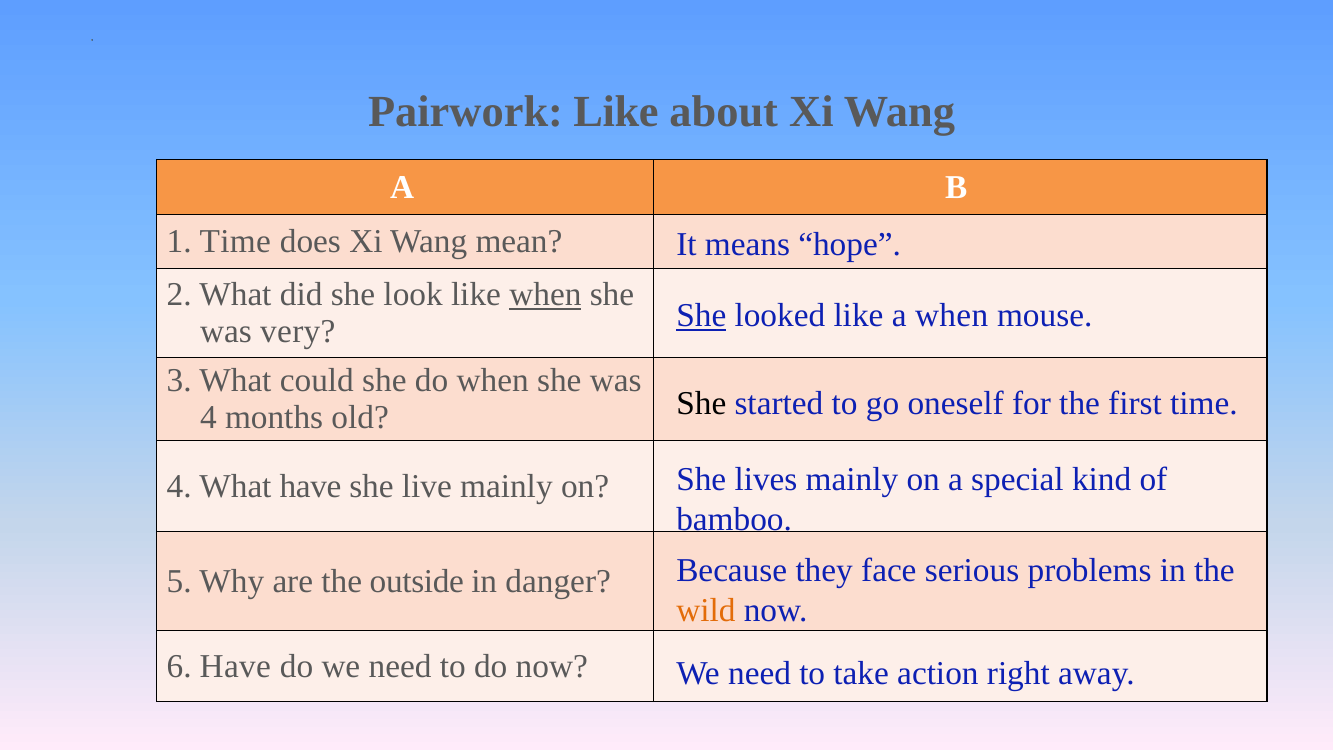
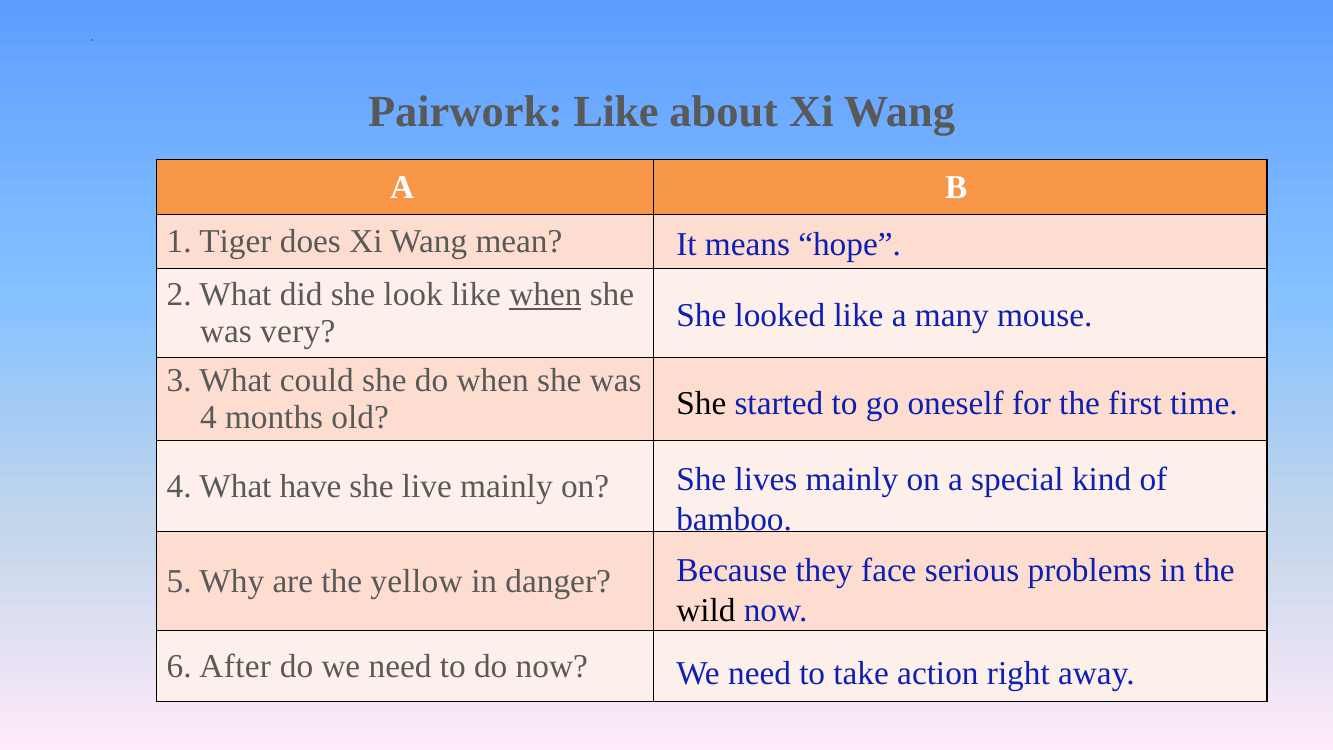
1 Time: Time -> Tiger
She at (701, 316) underline: present -> none
a when: when -> many
outside: outside -> yellow
wild colour: orange -> black
6 Have: Have -> After
